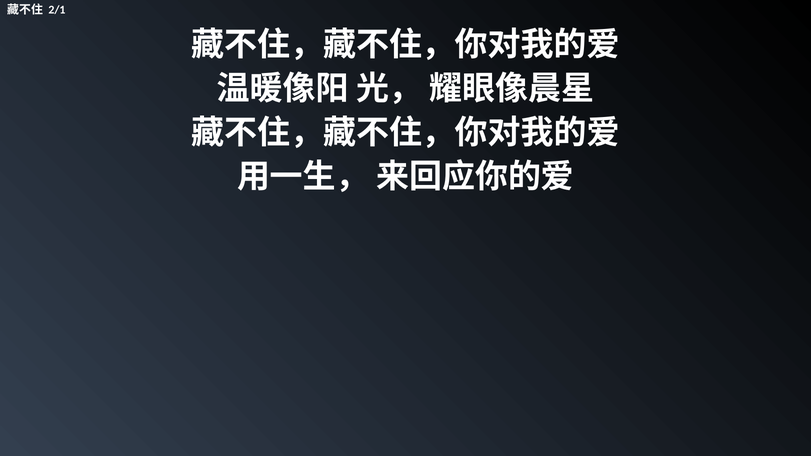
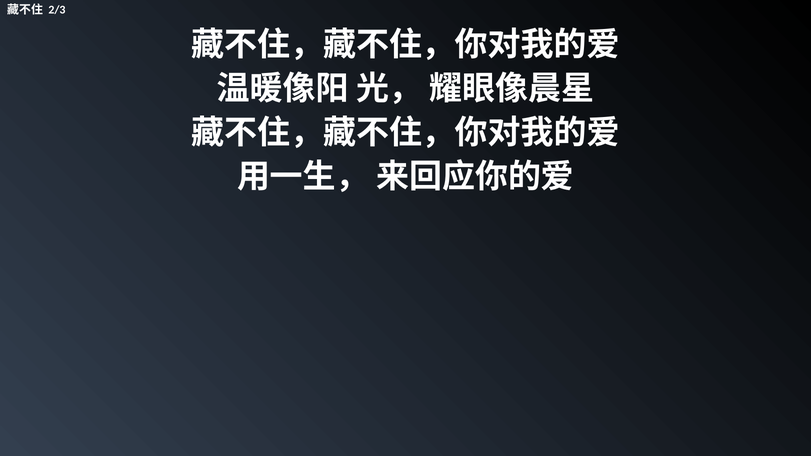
2/1: 2/1 -> 2/3
